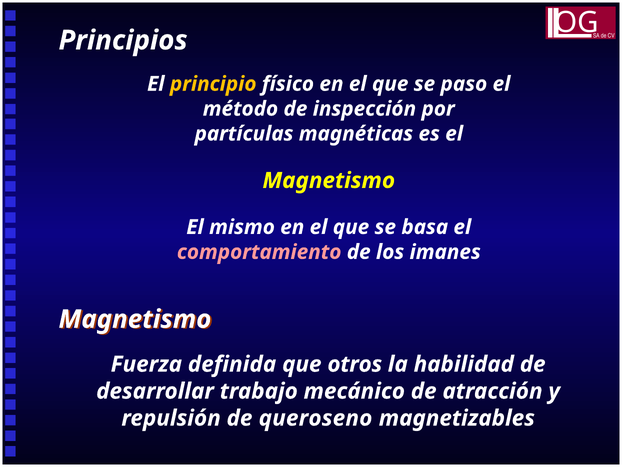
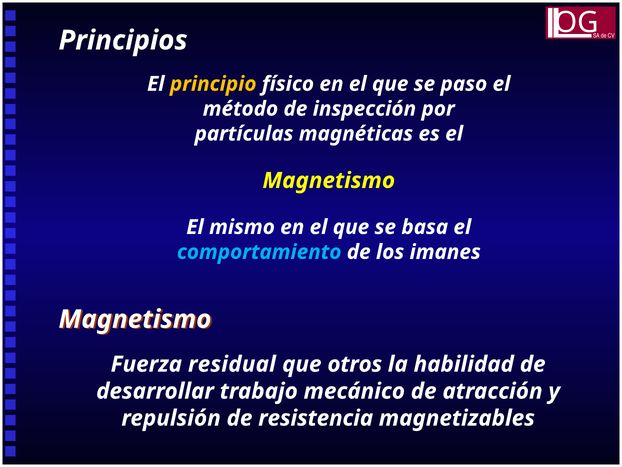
comportamiento colour: pink -> light blue
definida: definida -> residual
queroseno: queroseno -> resistencia
